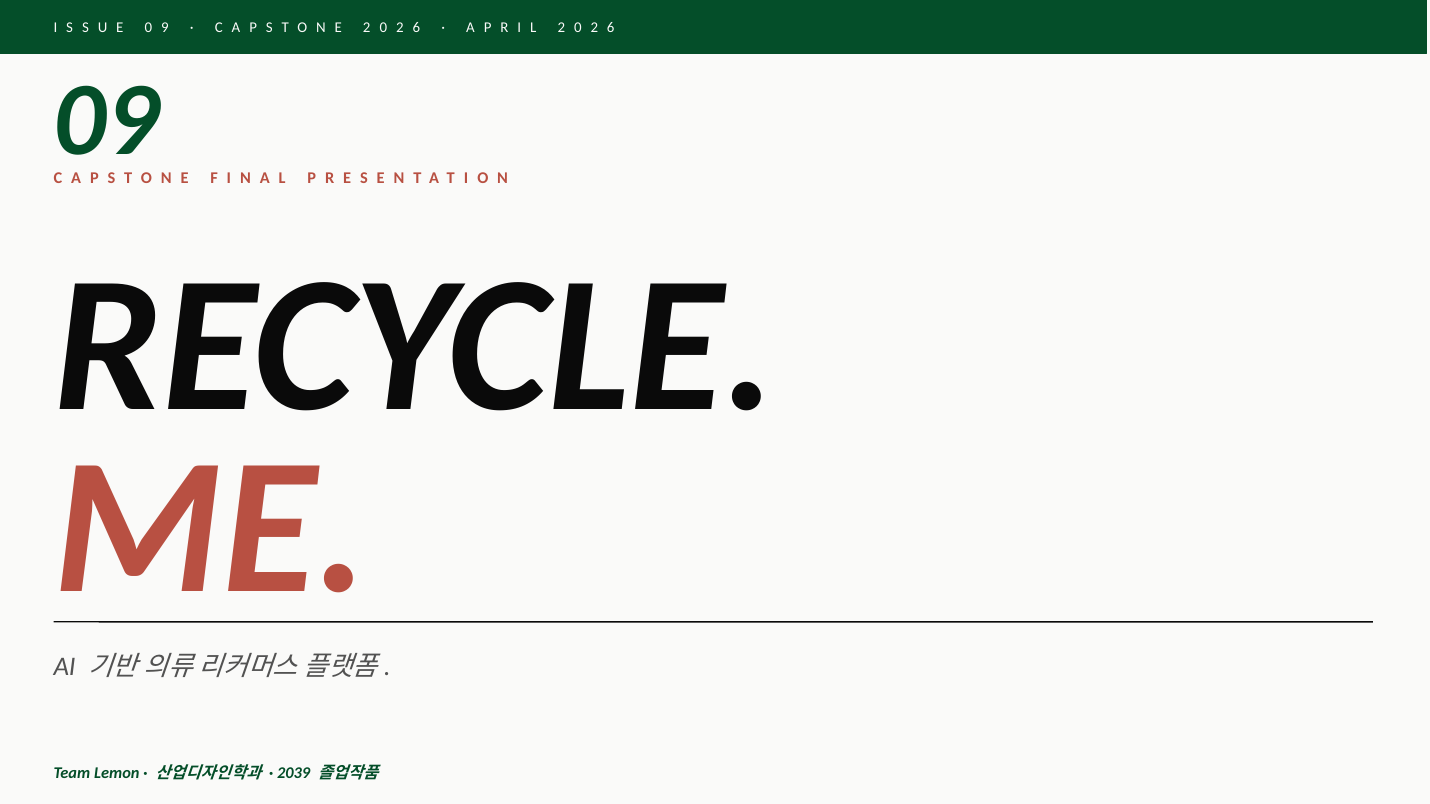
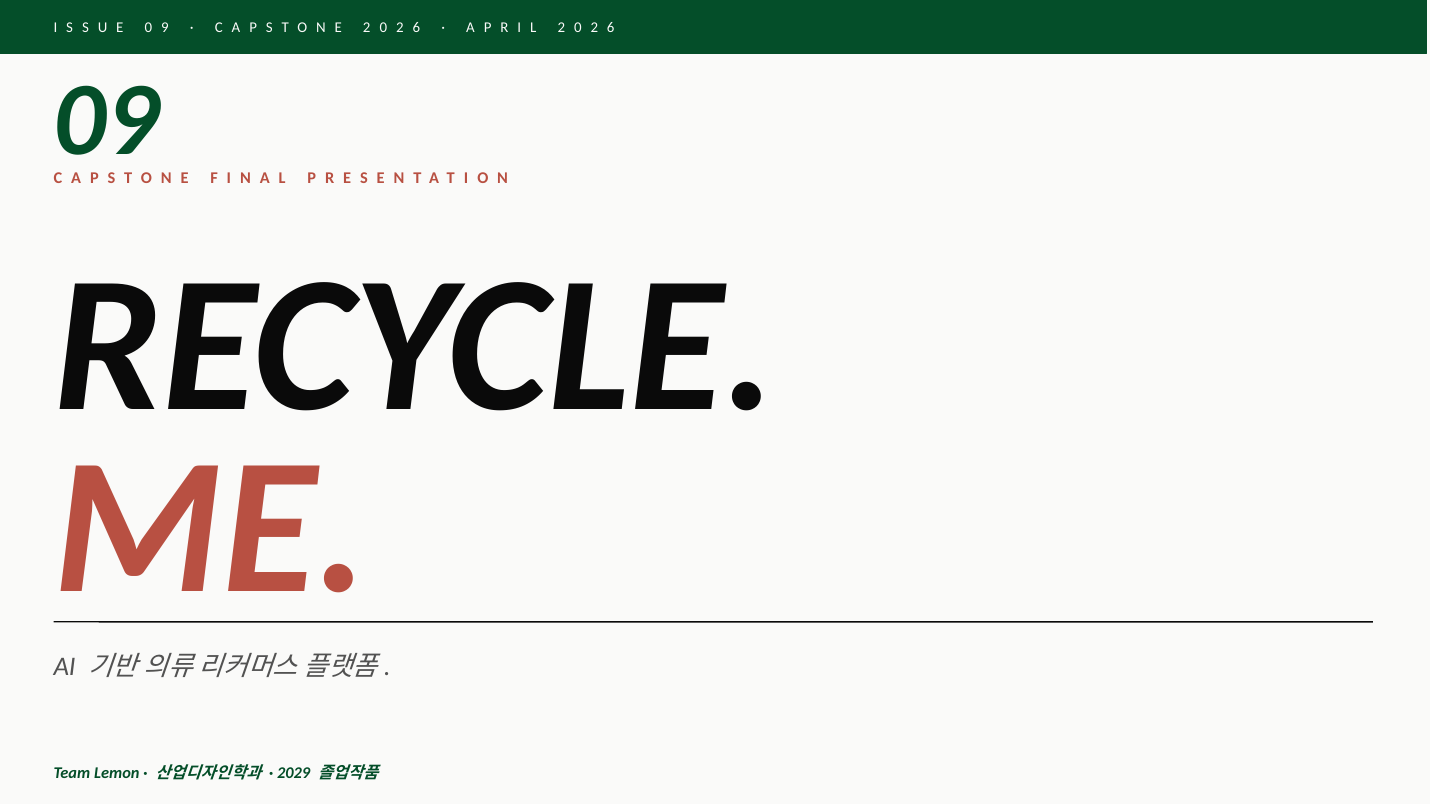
2039: 2039 -> 2029
